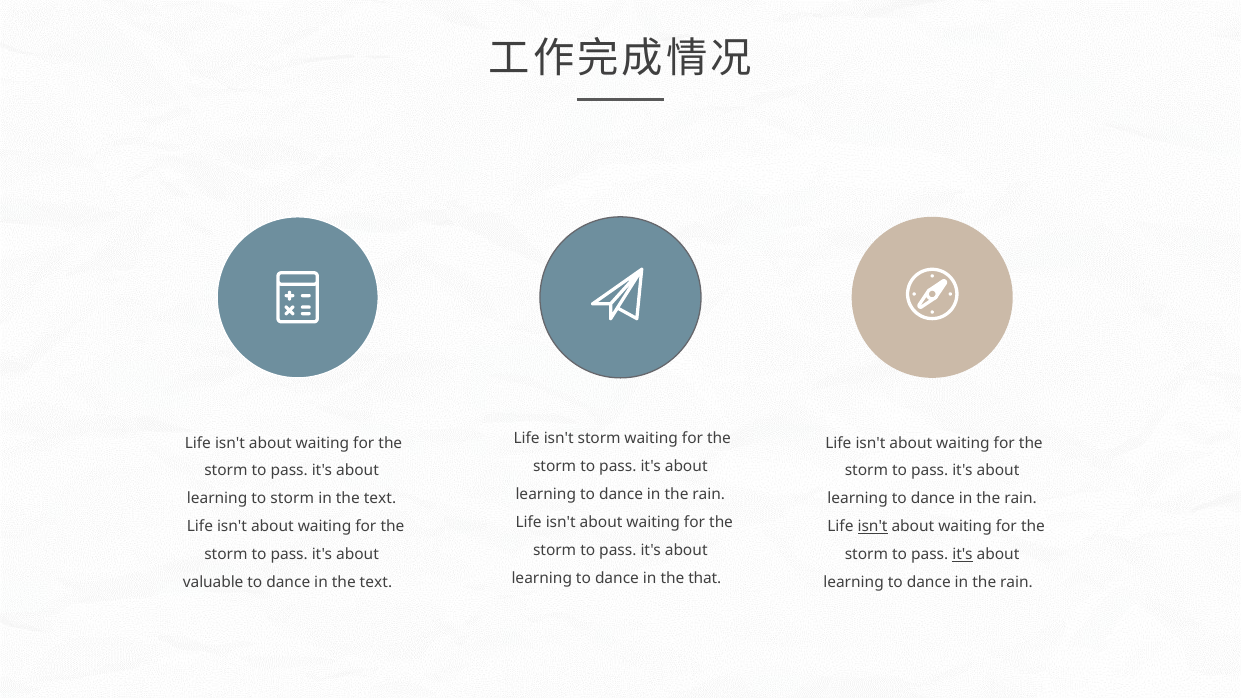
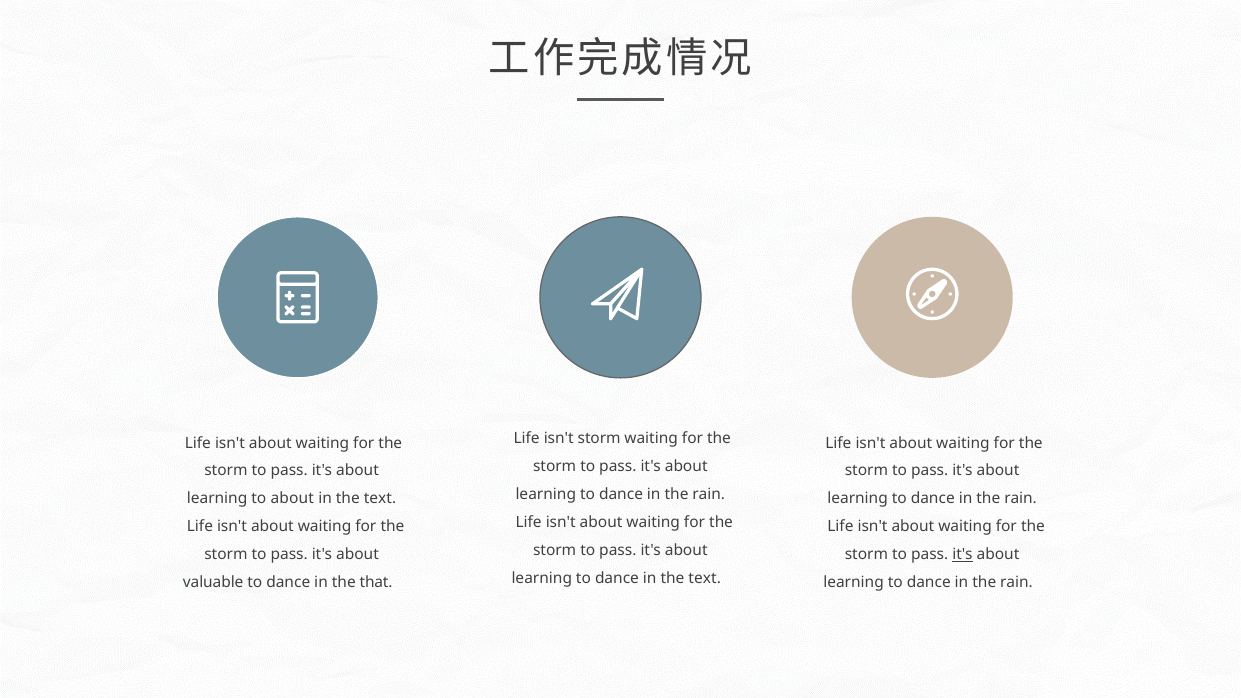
to storm: storm -> about
isn't at (873, 527) underline: present -> none
dance in the that: that -> text
dance in the text: text -> that
